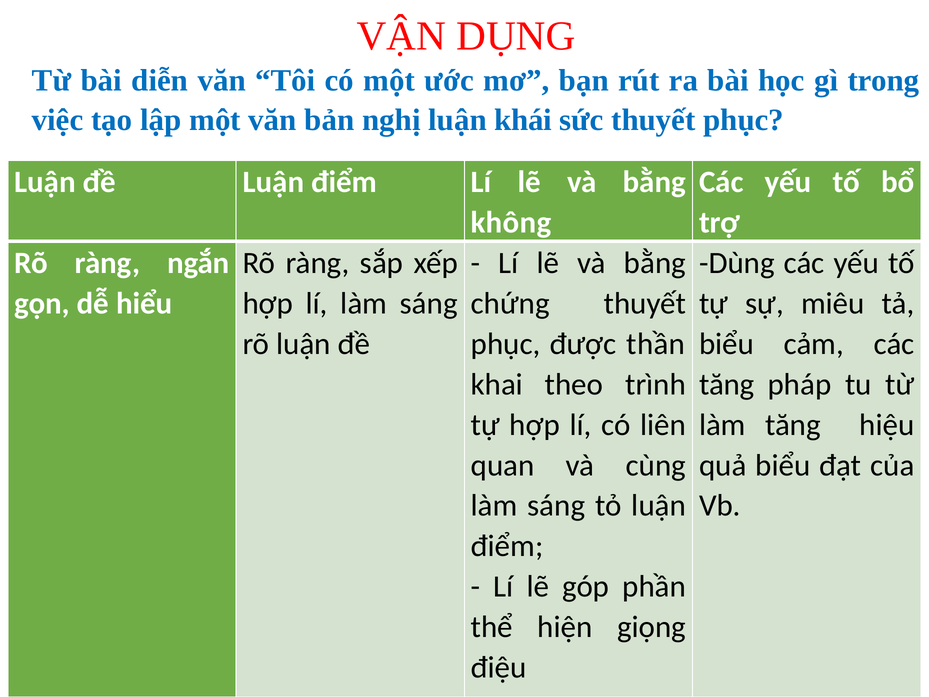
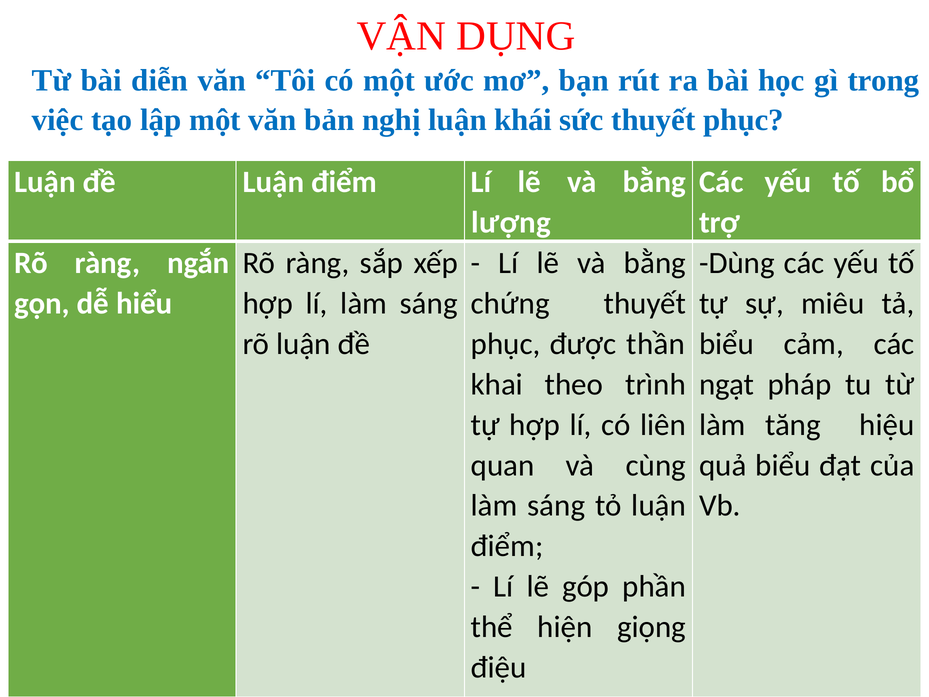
không: không -> lượng
tăng at (727, 384): tăng -> ngạt
